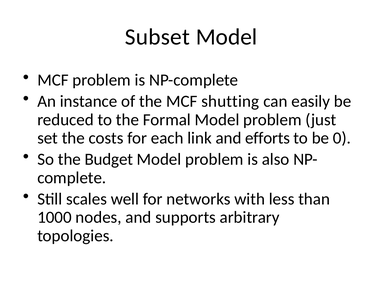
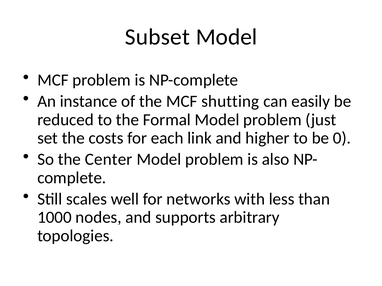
efforts: efforts -> higher
Budget: Budget -> Center
